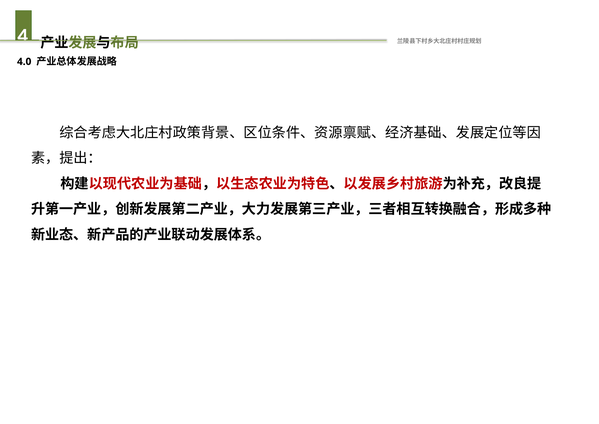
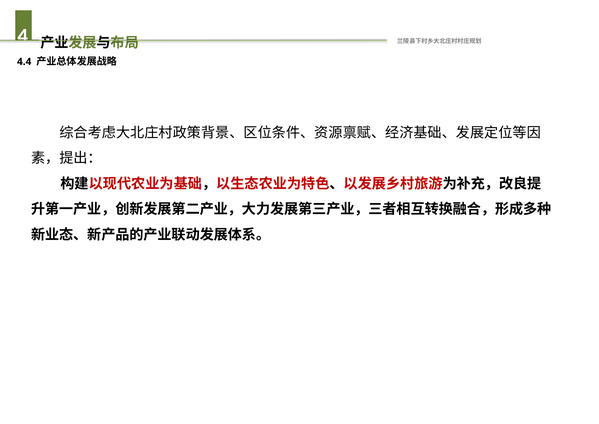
4.0: 4.0 -> 4.4
